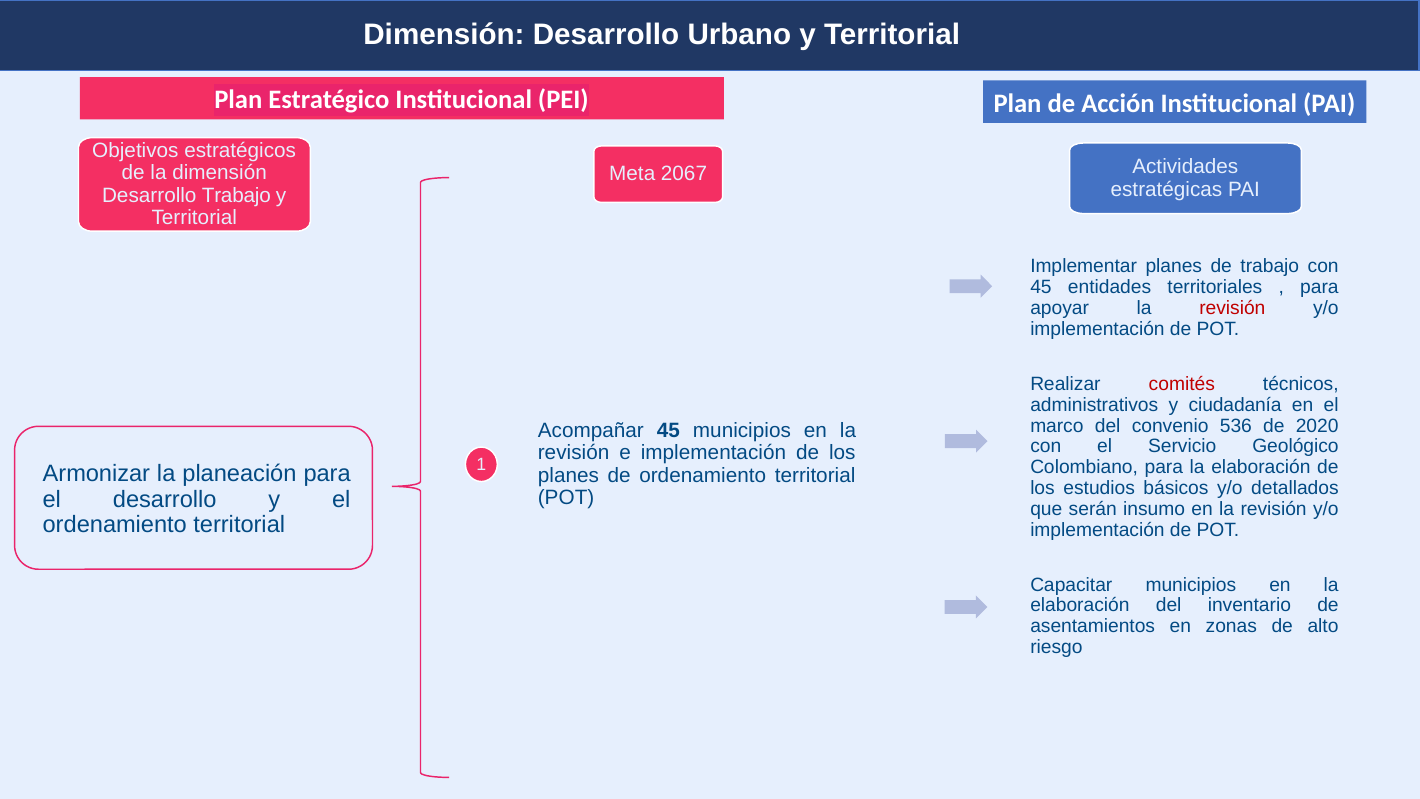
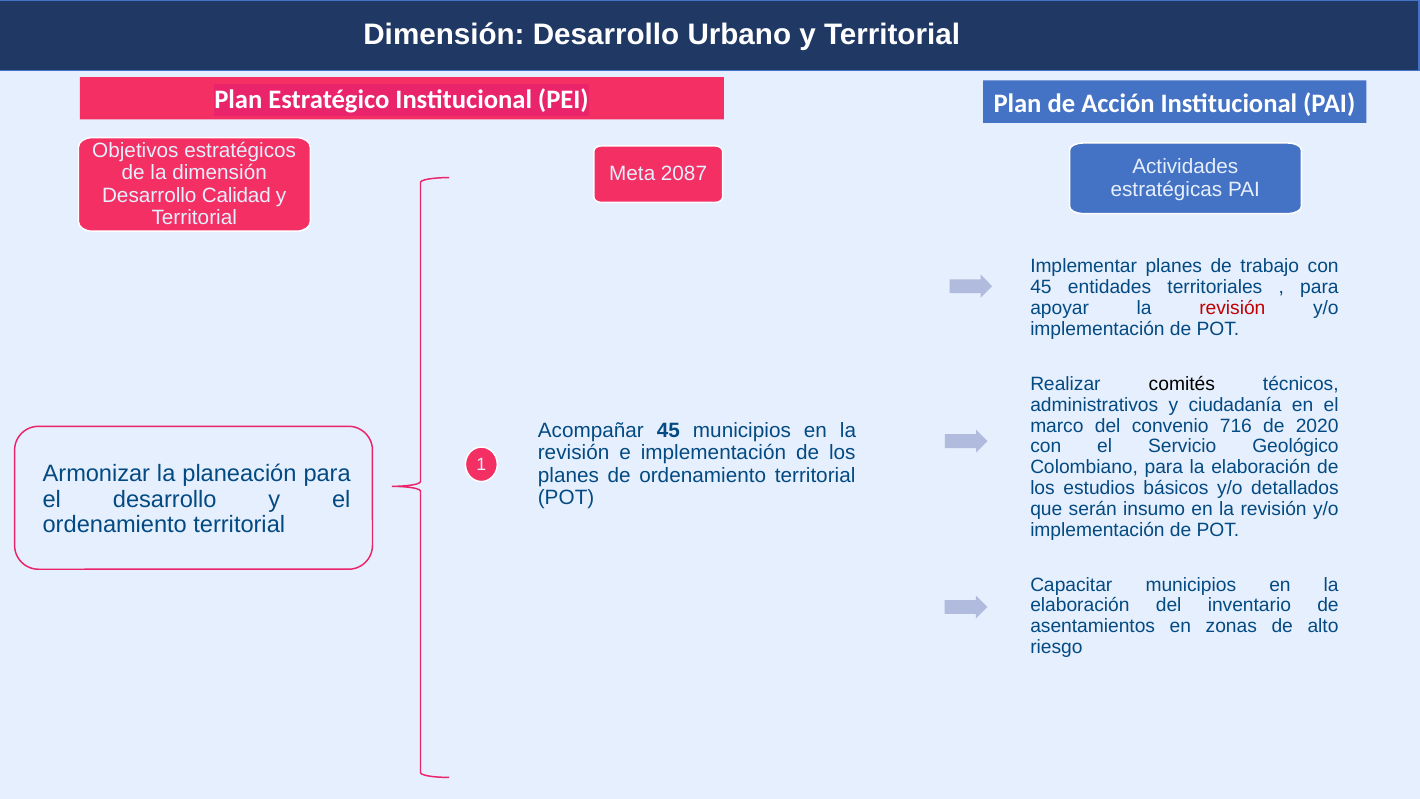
2067: 2067 -> 2087
Desarrollo Trabajo: Trabajo -> Calidad
comités colour: red -> black
536: 536 -> 716
